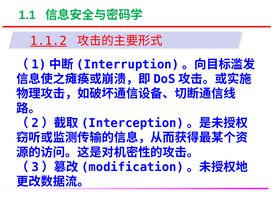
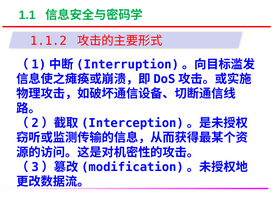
1.1.2 underline: present -> none
